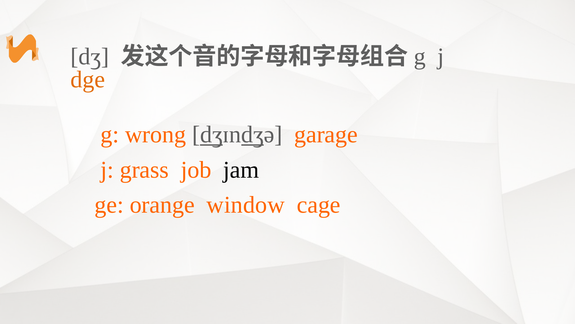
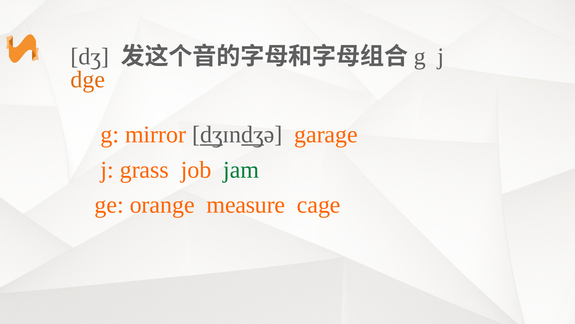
wrong: wrong -> mirror
jam colour: black -> green
window: window -> measure
